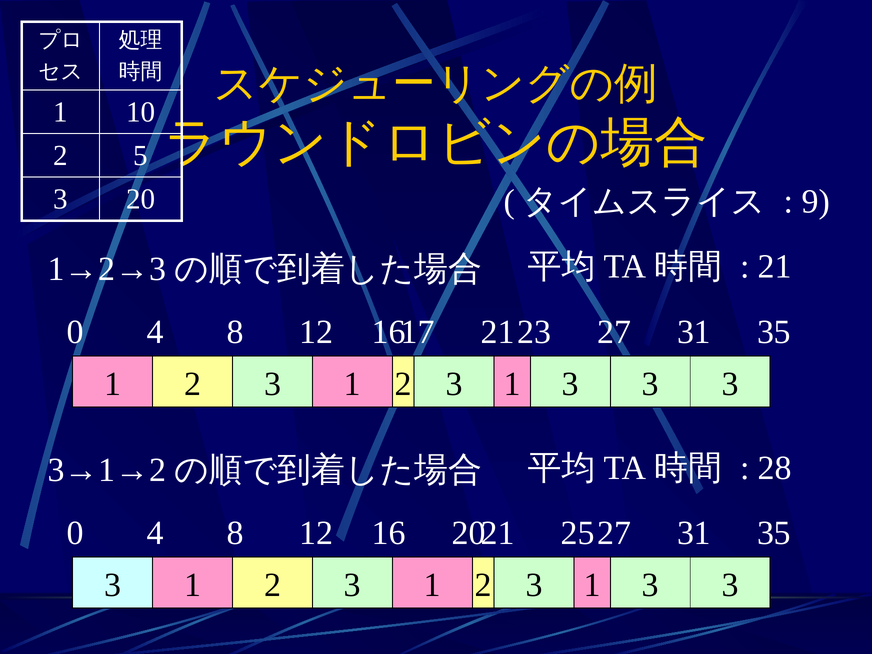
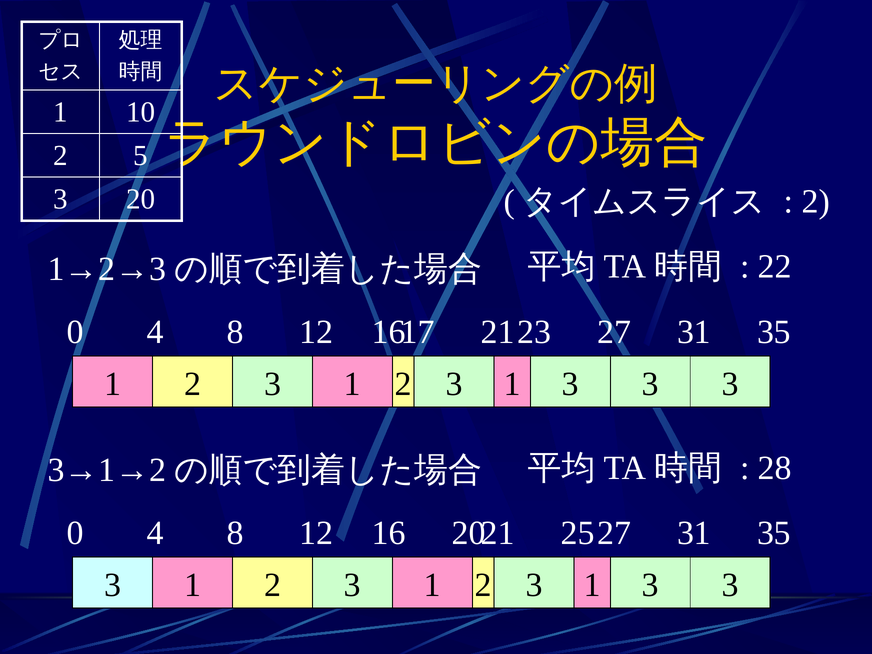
9 at (816, 201): 9 -> 2
21 at (775, 267): 21 -> 22
